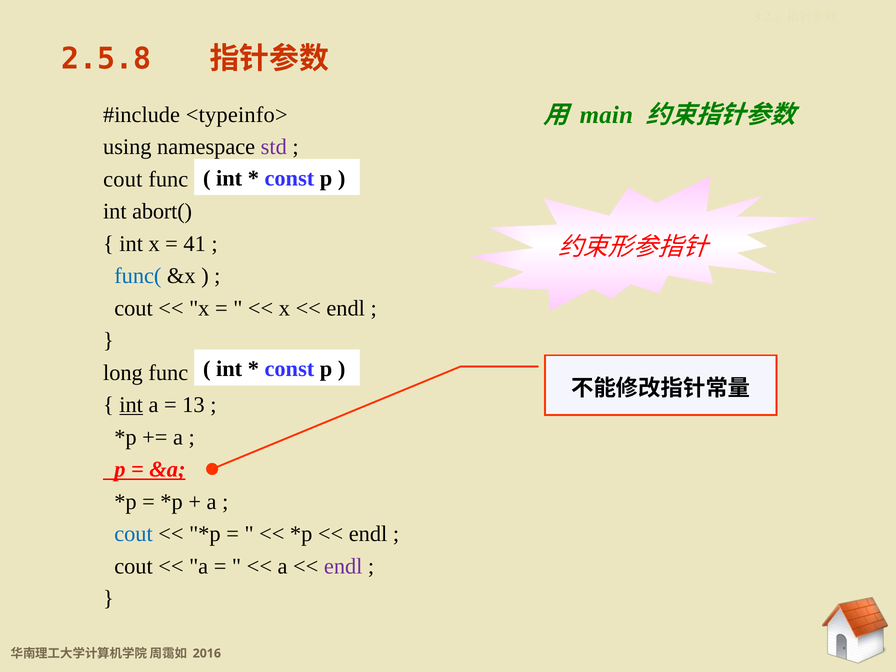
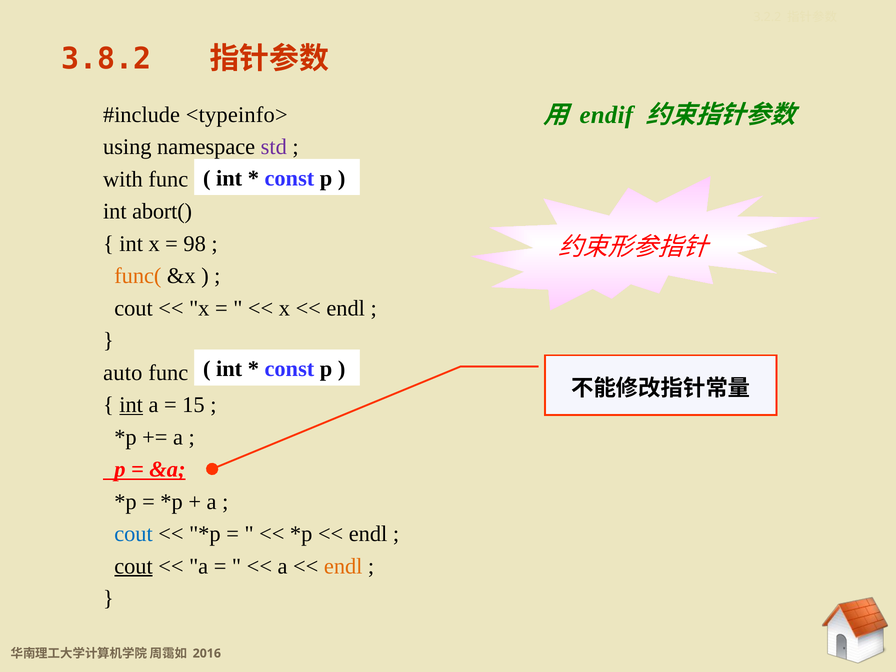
2.5.8: 2.5.8 -> 3.8.2
main: main -> endif
cout at (123, 179): cout -> with
41: 41 -> 98
func( colour: blue -> orange
long: long -> auto
13: 13 -> 15
cout at (134, 566) underline: none -> present
endl at (343, 566) colour: purple -> orange
